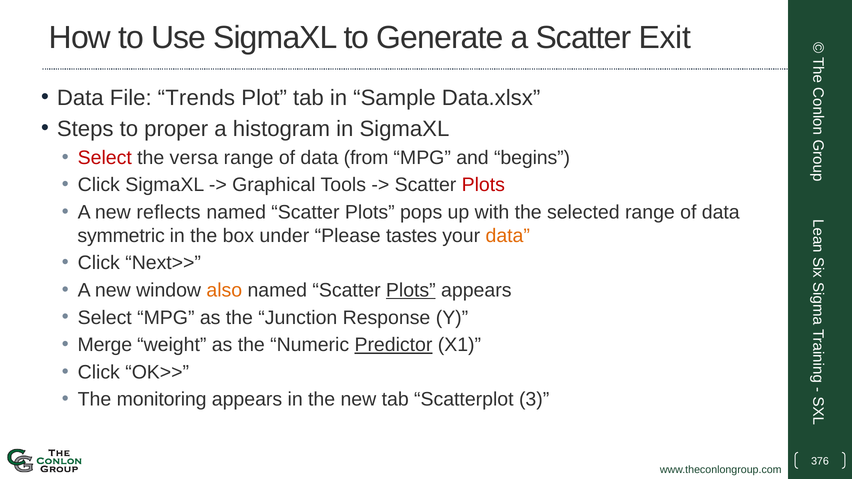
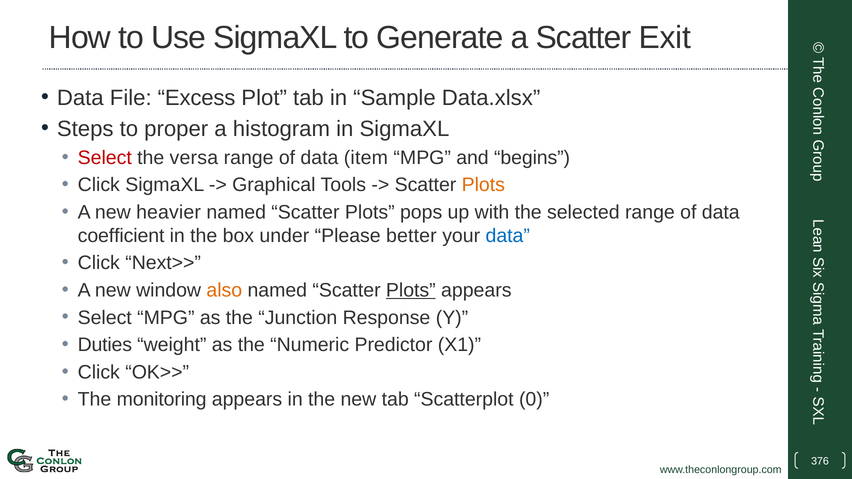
Trends: Trends -> Excess
from: from -> item
Plots at (483, 185) colour: red -> orange
reflects: reflects -> heavier
symmetric: symmetric -> coefficient
tastes: tastes -> better
data at (508, 236) colour: orange -> blue
Merge: Merge -> Duties
Predictor underline: present -> none
3: 3 -> 0
